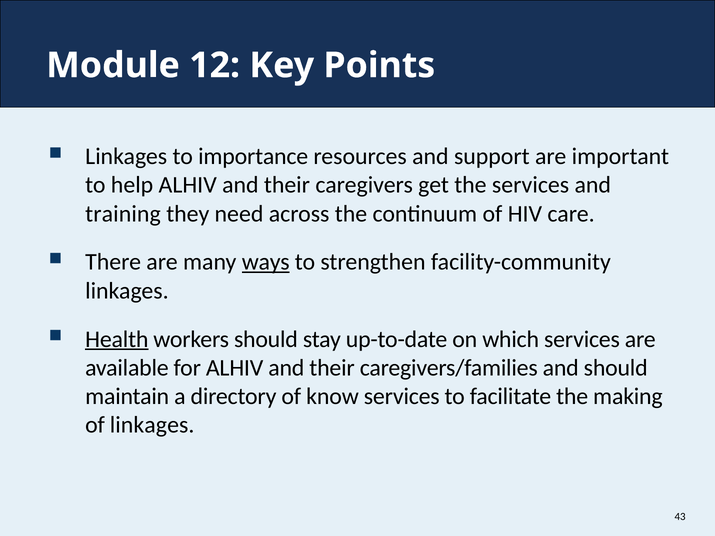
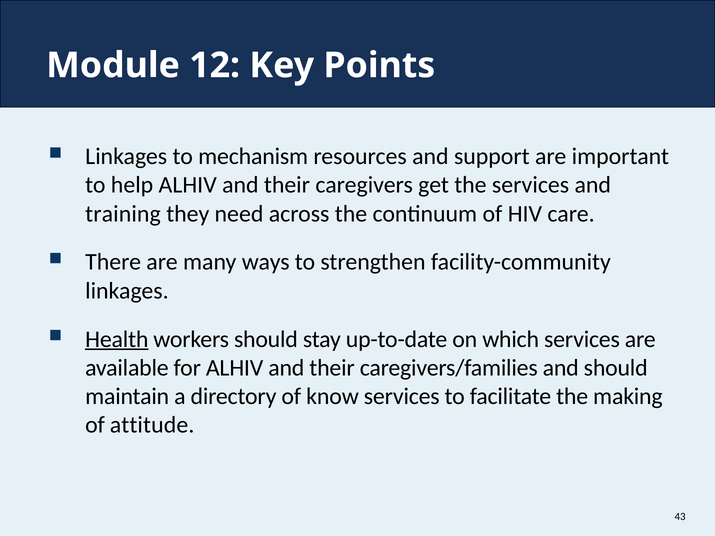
importance: importance -> mechanism
ways underline: present -> none
of linkages: linkages -> attitude
